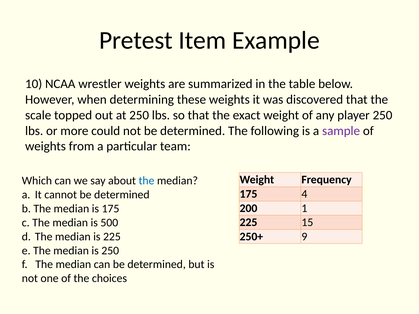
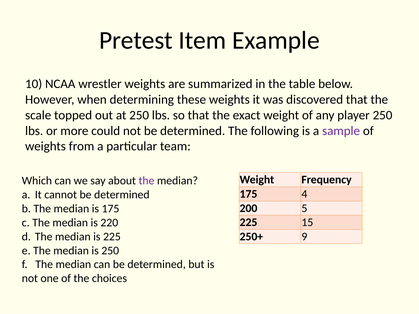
the at (146, 181) colour: blue -> purple
1: 1 -> 5
500: 500 -> 220
